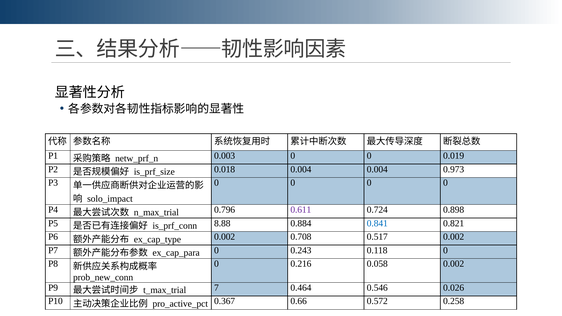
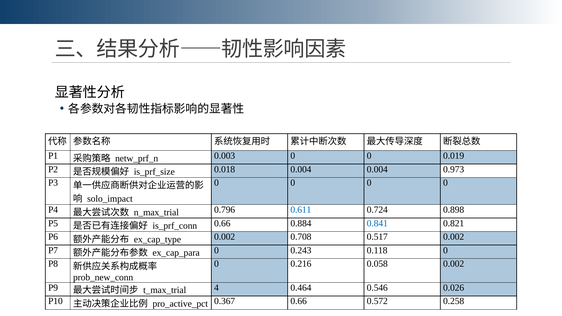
0.611 colour: purple -> blue
8.88 at (222, 223): 8.88 -> 0.66
7: 7 -> 4
